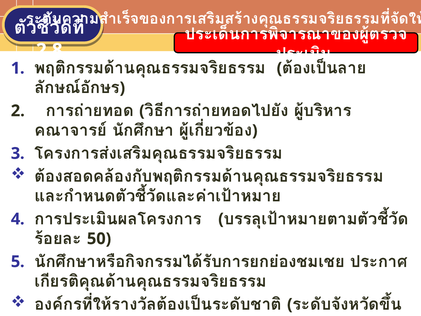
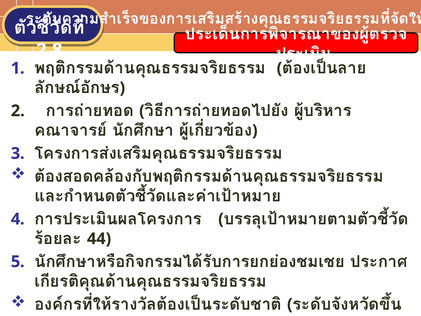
50: 50 -> 44
